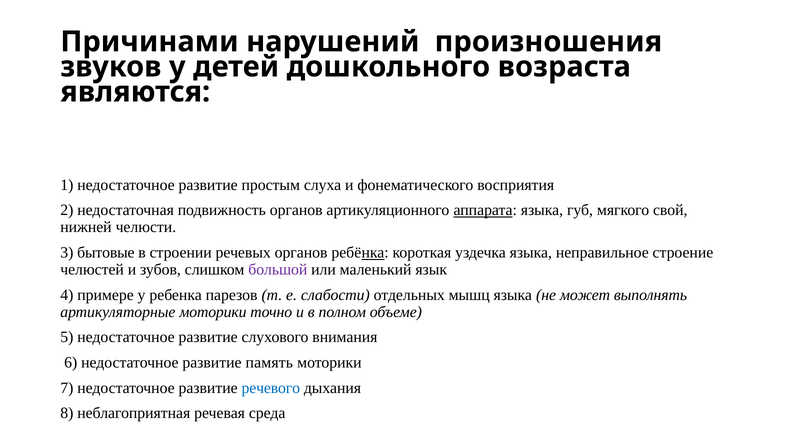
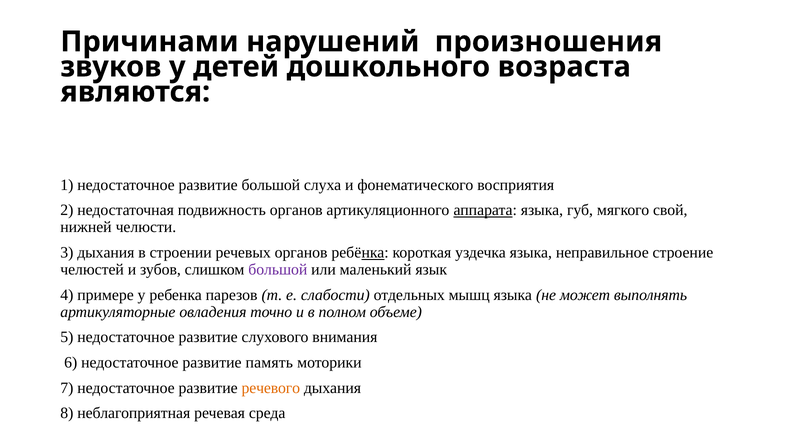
развитие простым: простым -> большой
3 бытовые: бытовые -> дыхания
артикуляторные моторики: моторики -> овладения
речевого colour: blue -> orange
